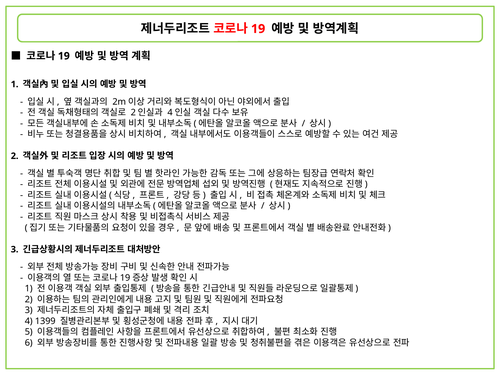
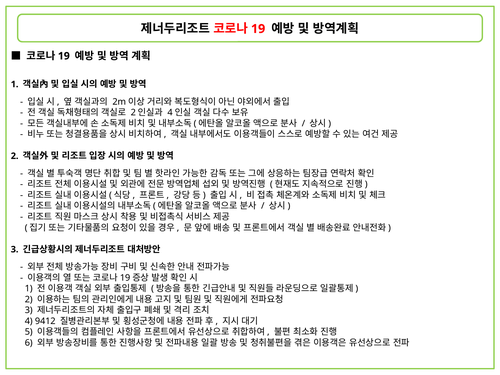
1399: 1399 -> 9412
